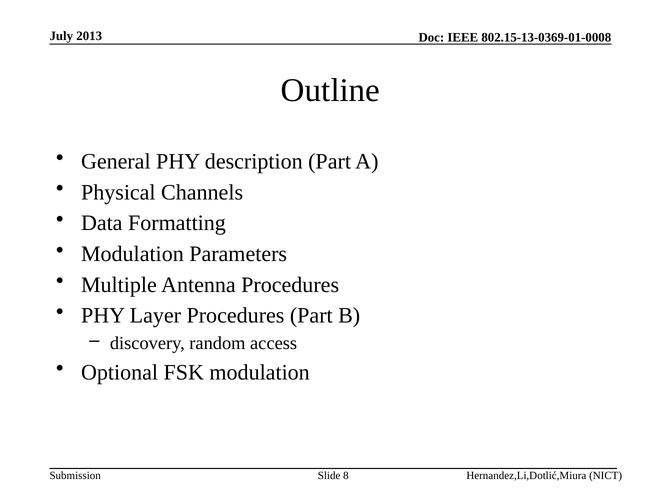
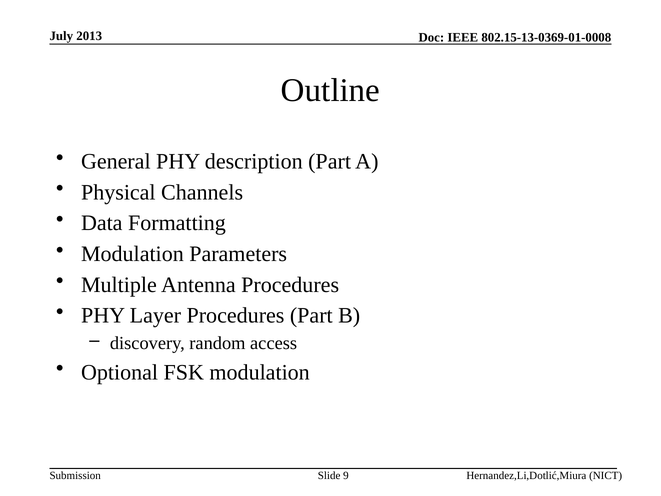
8: 8 -> 9
